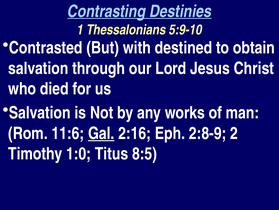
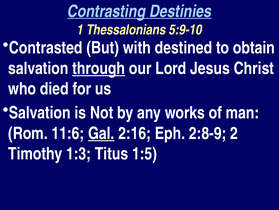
through underline: none -> present
1:0: 1:0 -> 1:3
8:5: 8:5 -> 1:5
